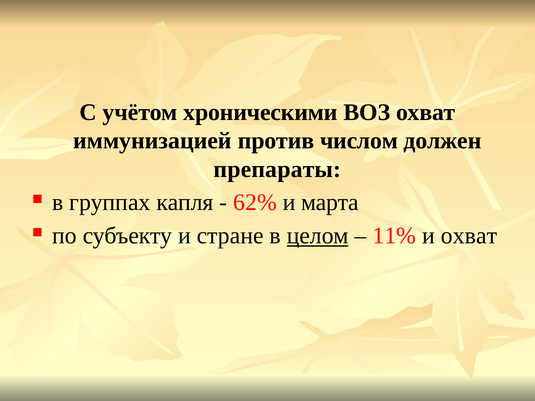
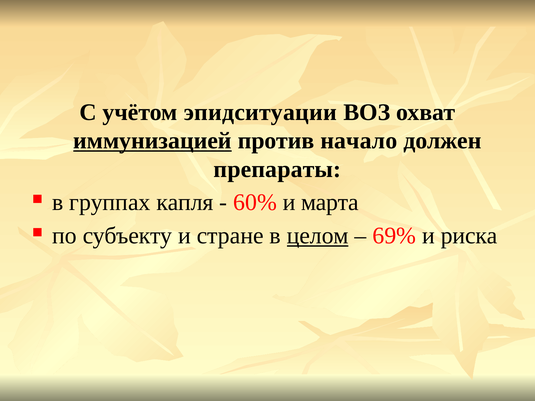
хроническими: хроническими -> эпидситуации
иммунизацией underline: none -> present
числом: числом -> начало
62%: 62% -> 60%
11%: 11% -> 69%
и охват: охват -> риска
